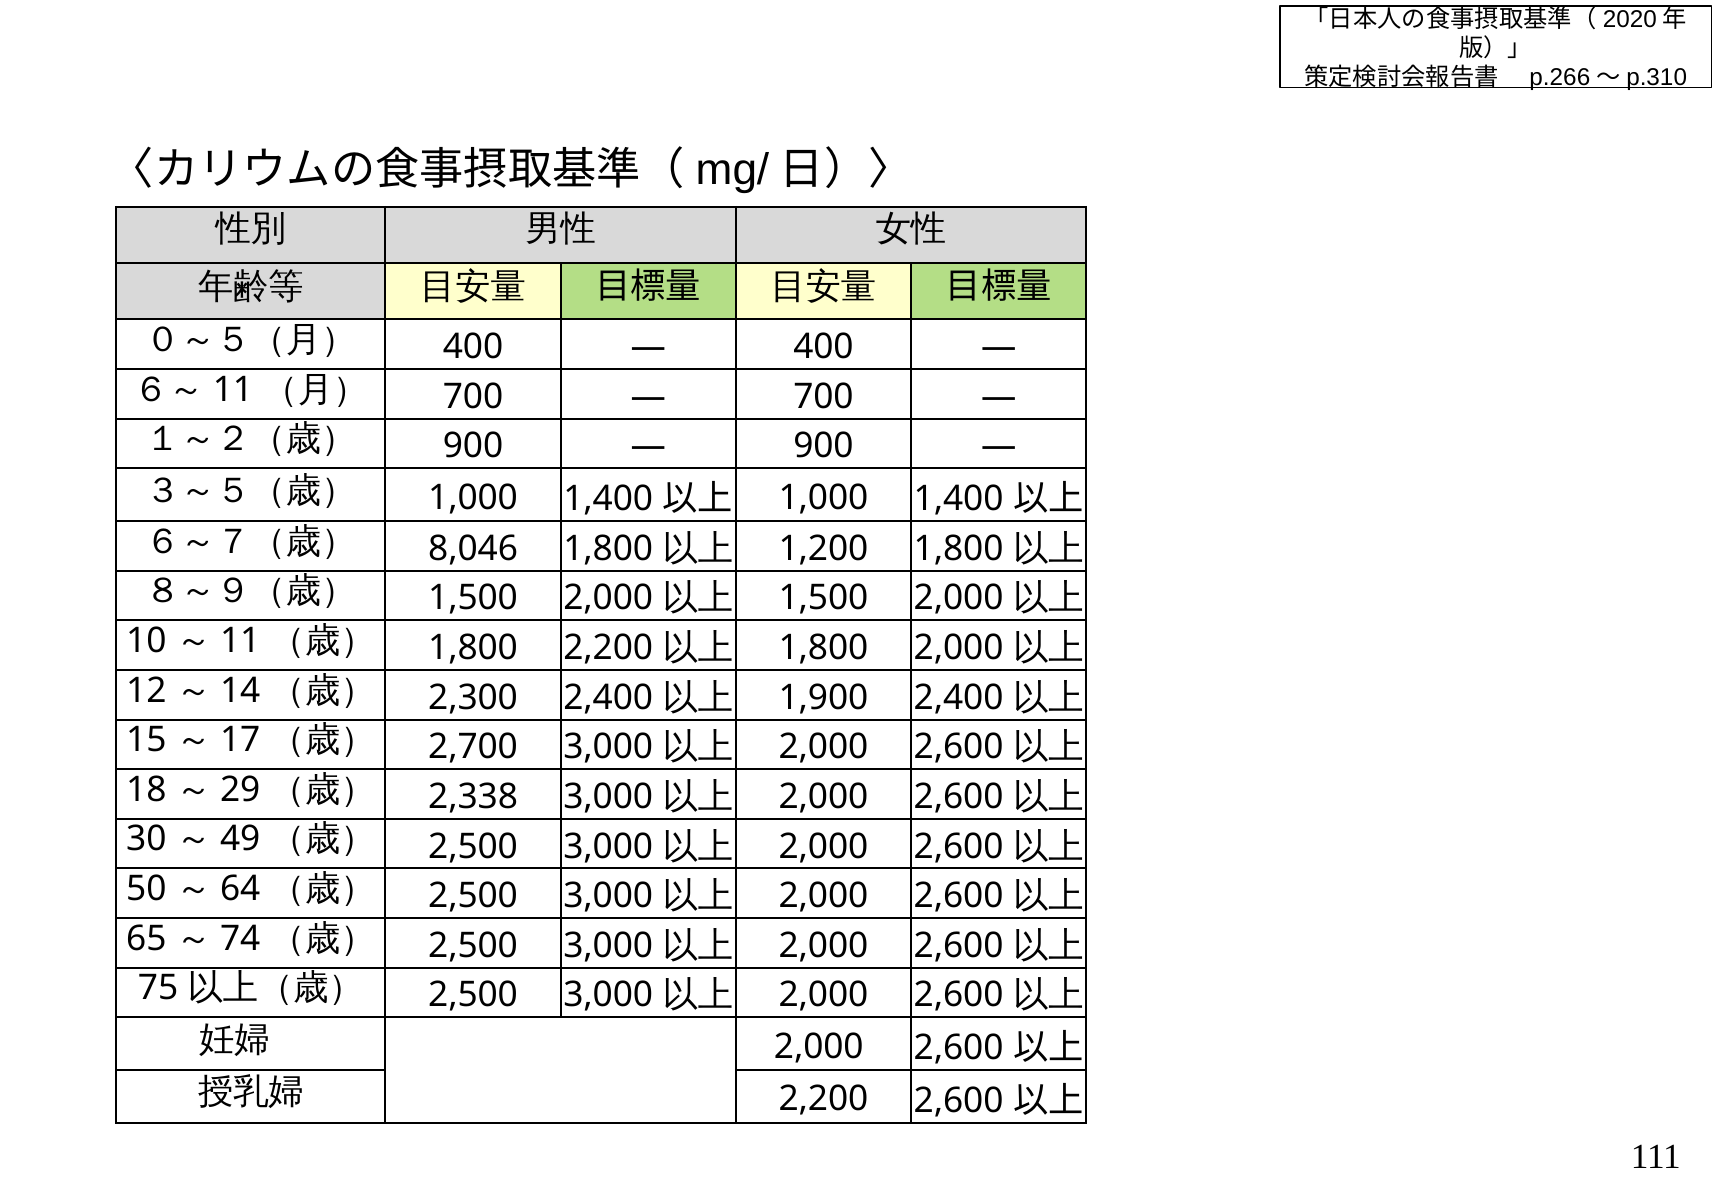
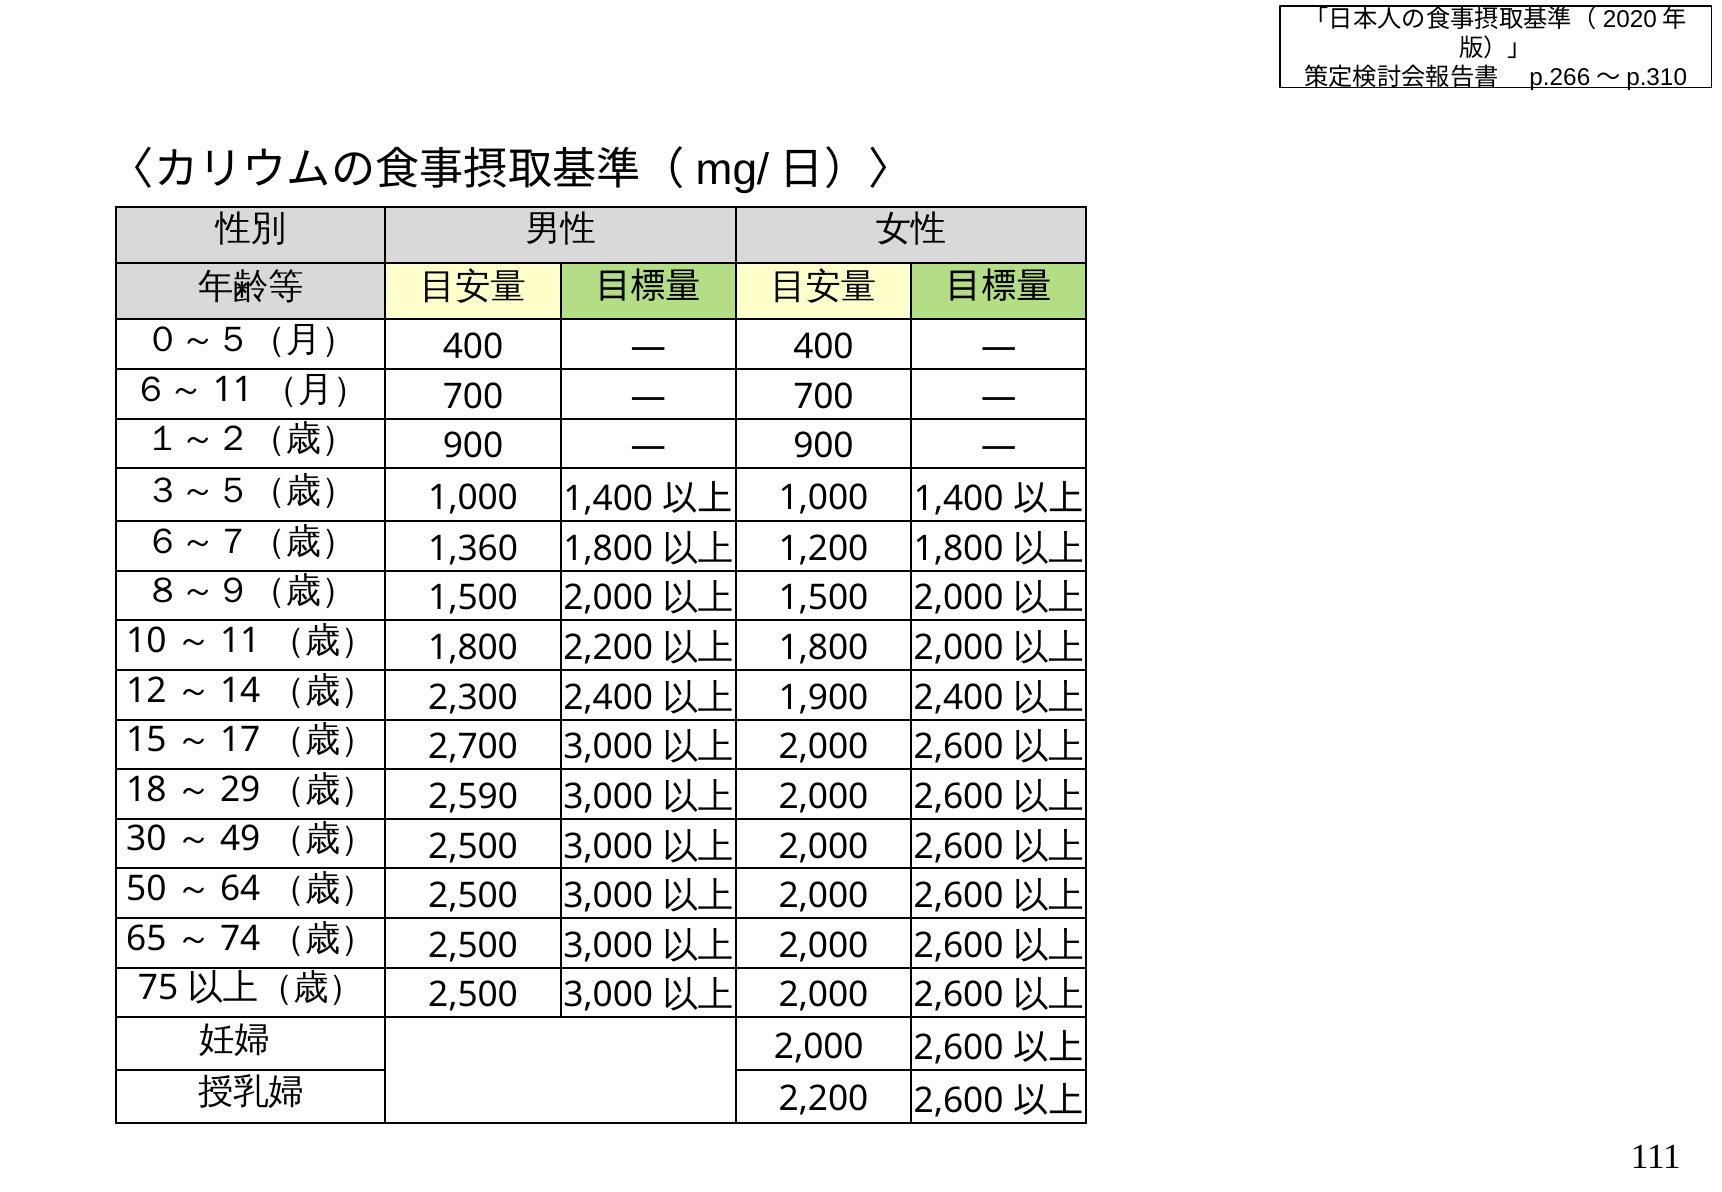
8,046: 8,046 -> 1,360
2,338: 2,338 -> 2,590
